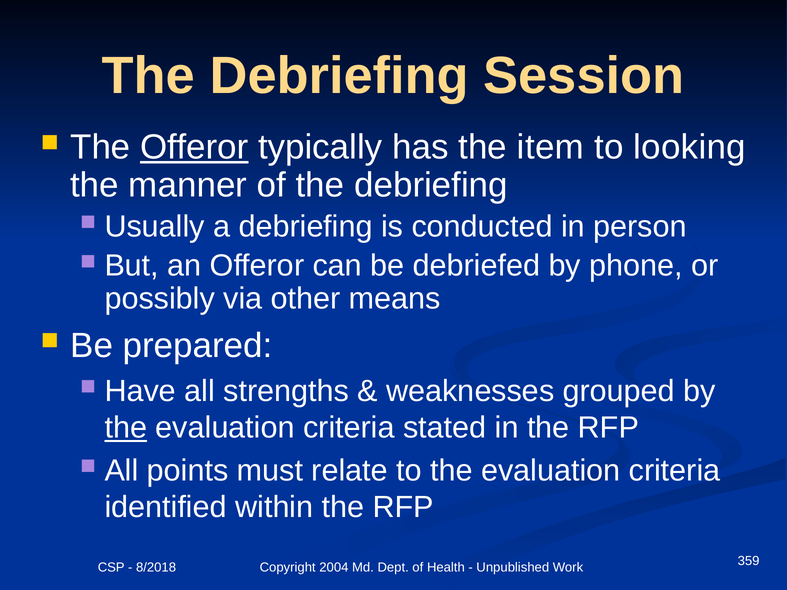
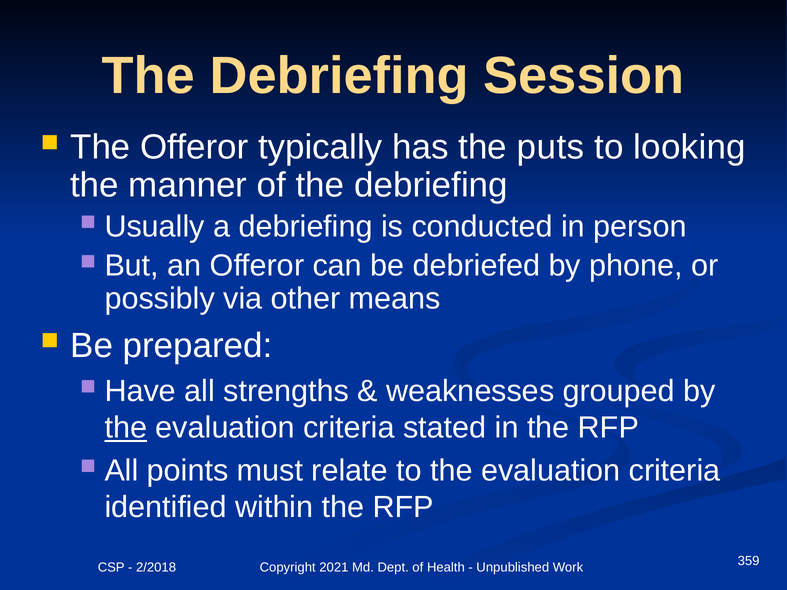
Offeror at (194, 147) underline: present -> none
item: item -> puts
8/2018: 8/2018 -> 2/2018
2004: 2004 -> 2021
